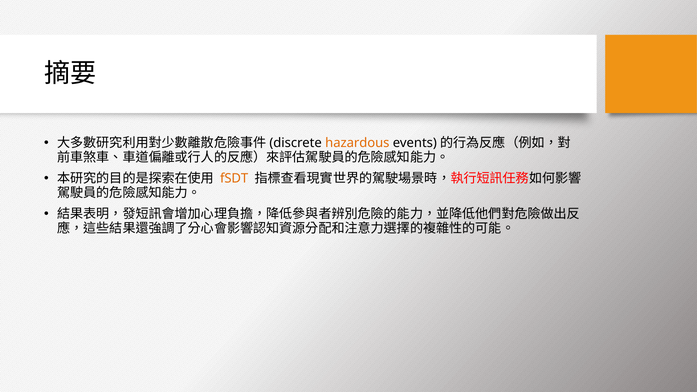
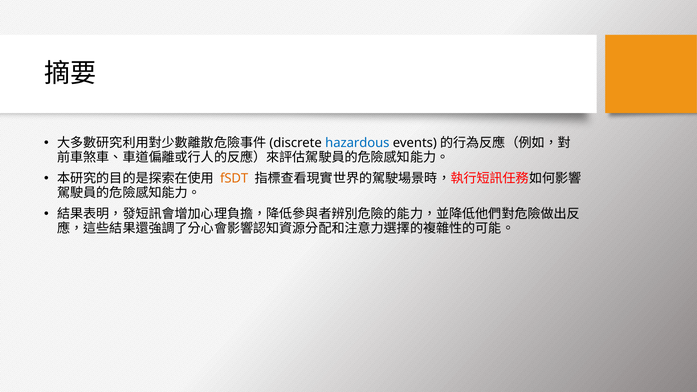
hazardous colour: orange -> blue
